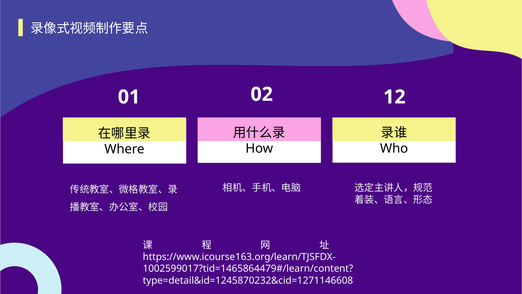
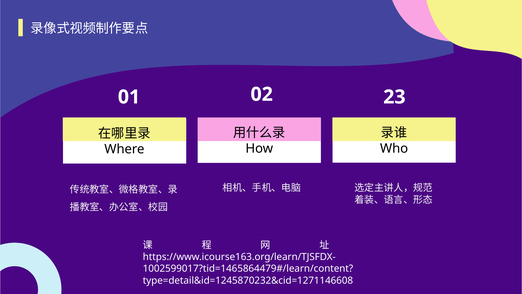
12: 12 -> 23
